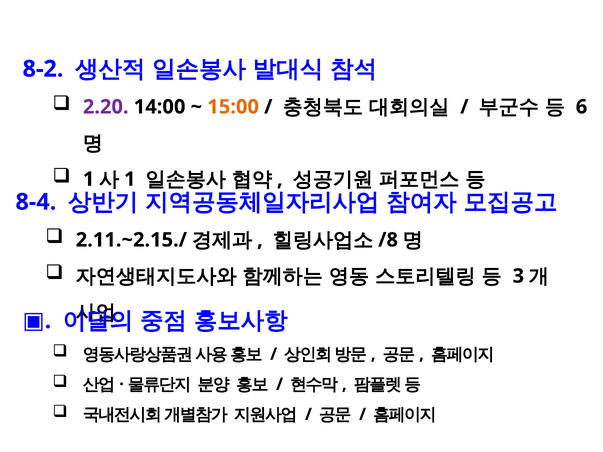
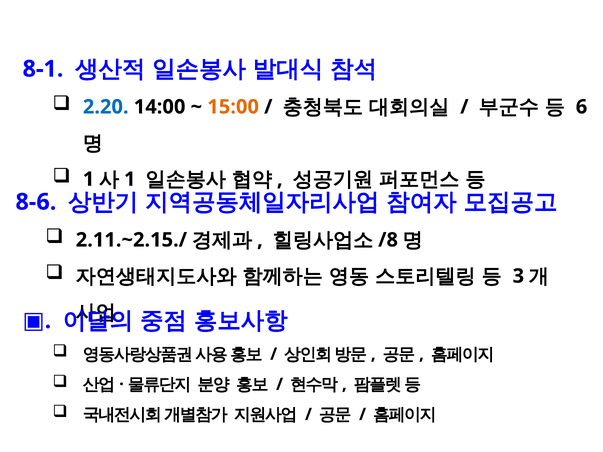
8-2: 8-2 -> 8-1
2.20 colour: purple -> blue
8-4: 8-4 -> 8-6
